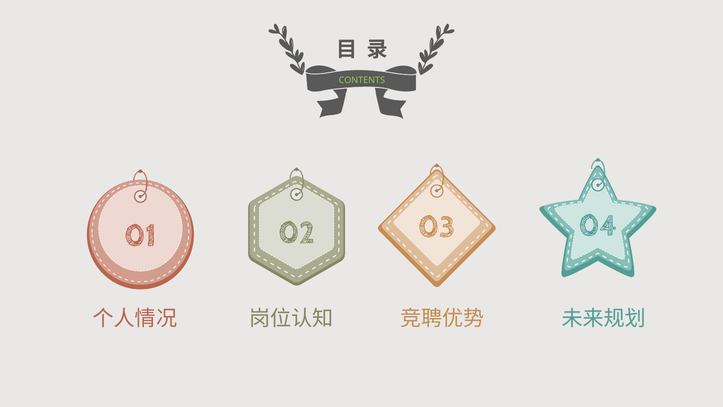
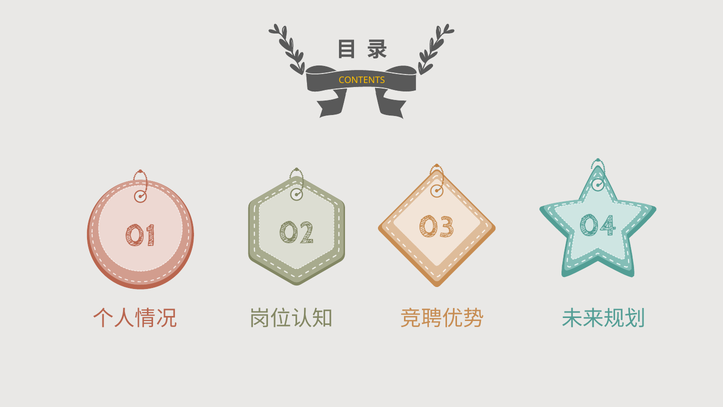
CONTENTS colour: light green -> yellow
